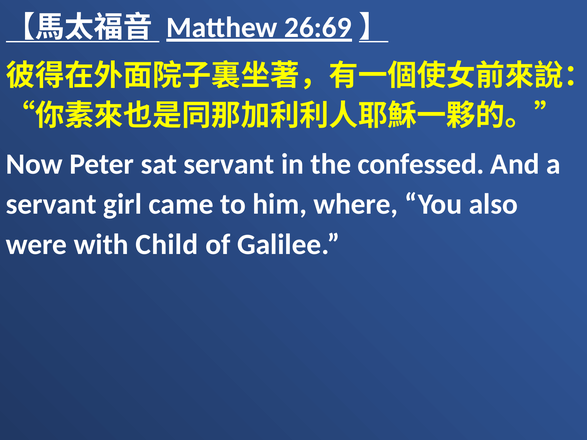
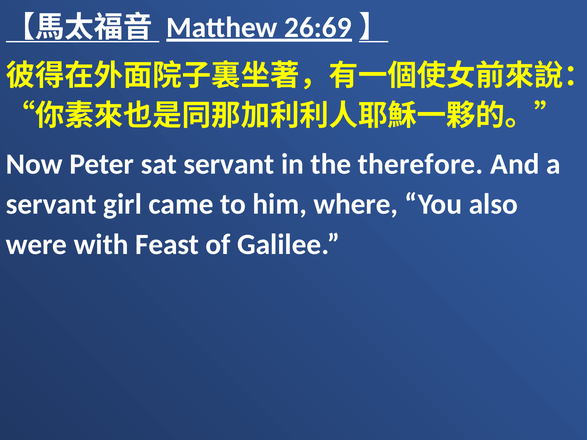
confessed: confessed -> therefore
Child: Child -> Feast
